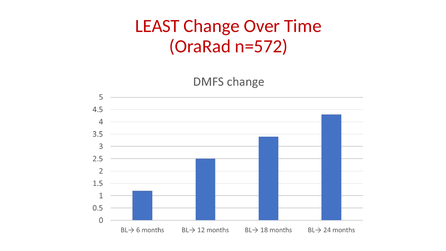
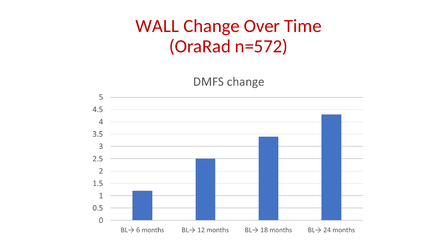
LEAST: LEAST -> WALL
